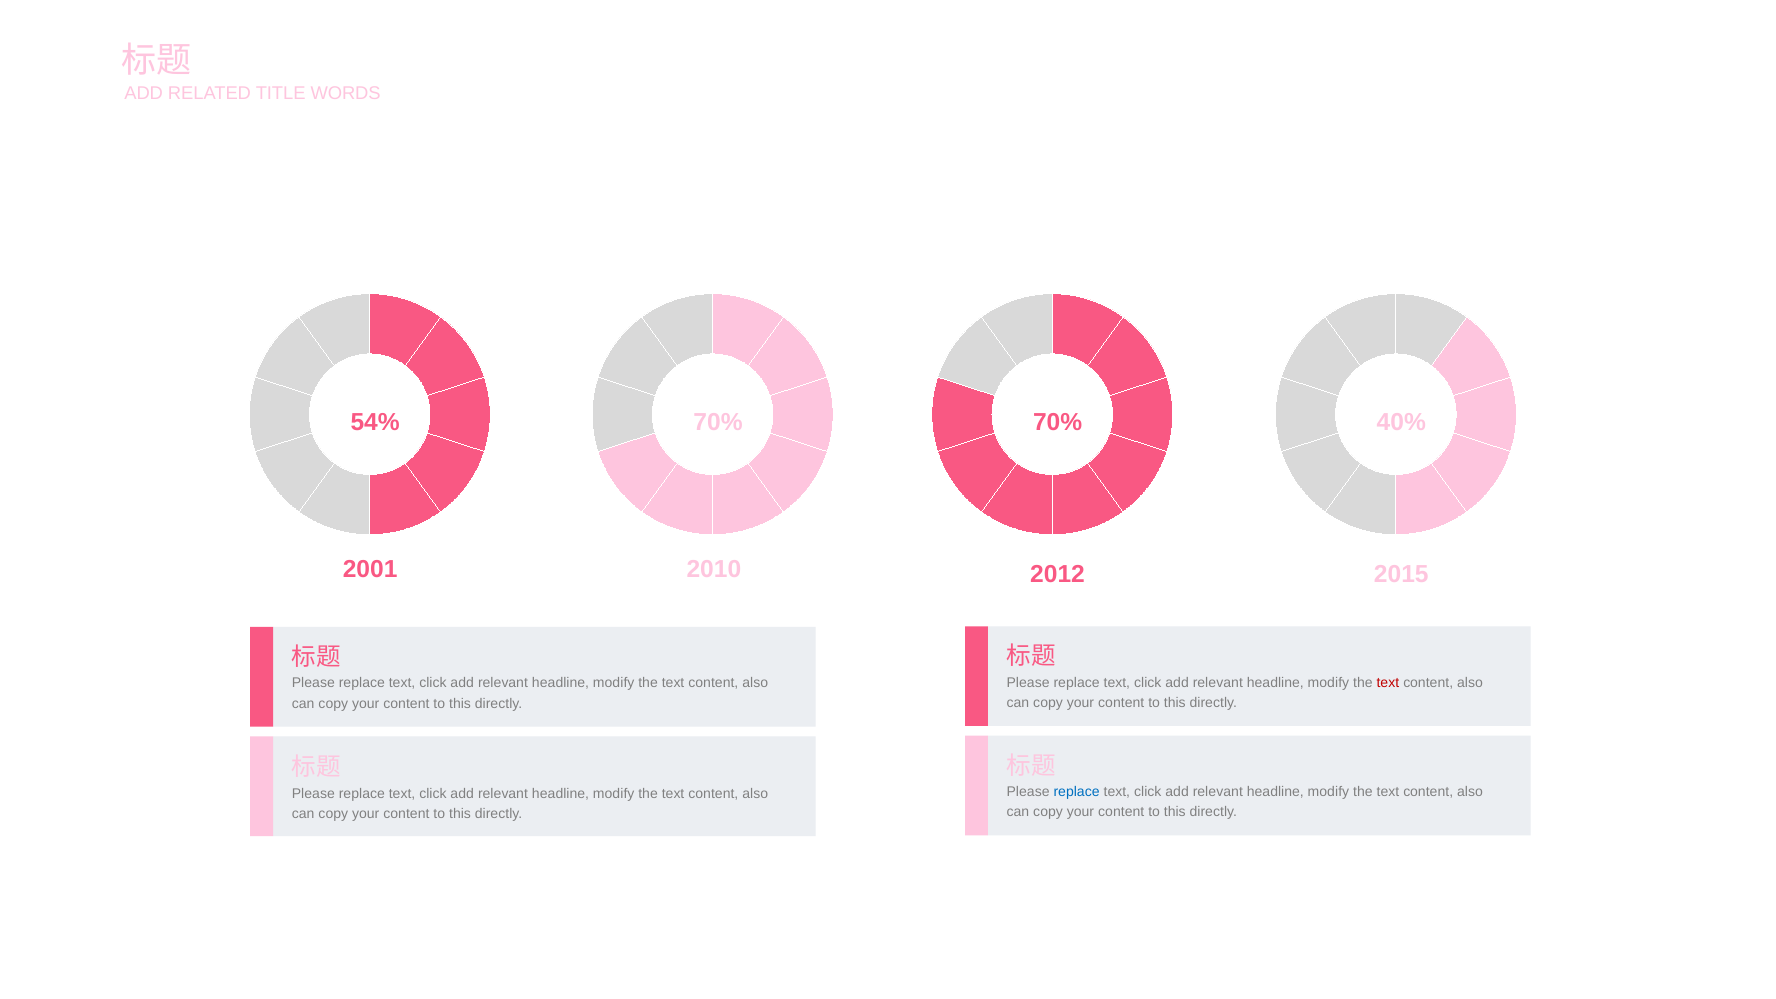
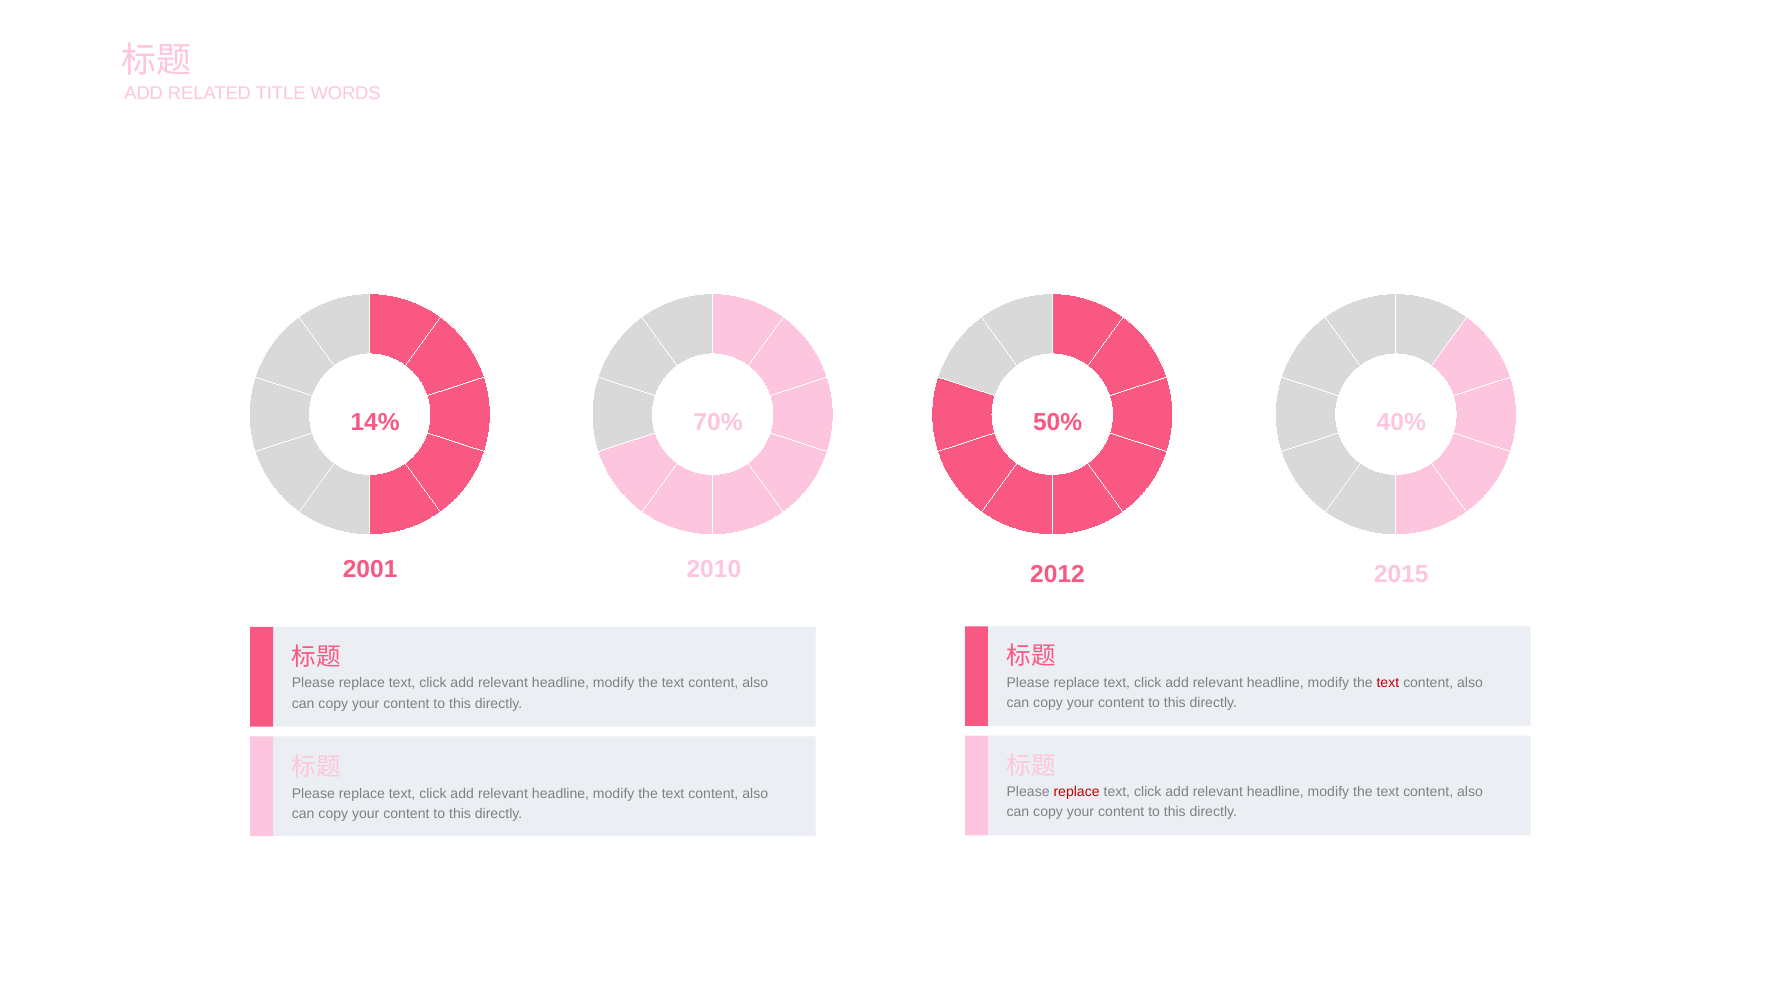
54%: 54% -> 14%
70% at (1058, 422): 70% -> 50%
replace at (1077, 792) colour: blue -> red
